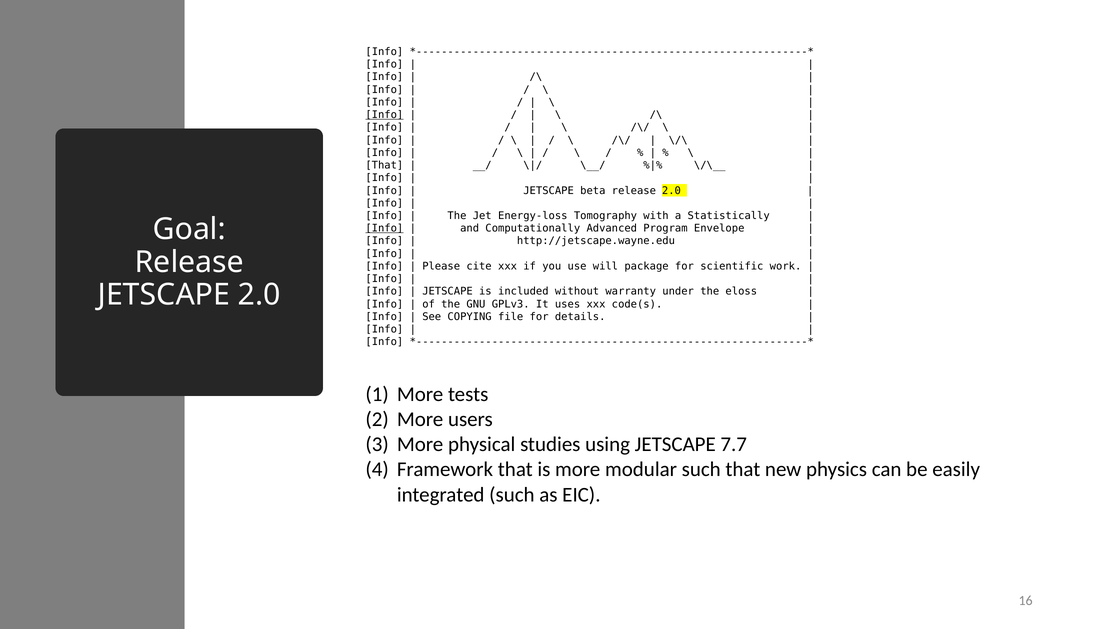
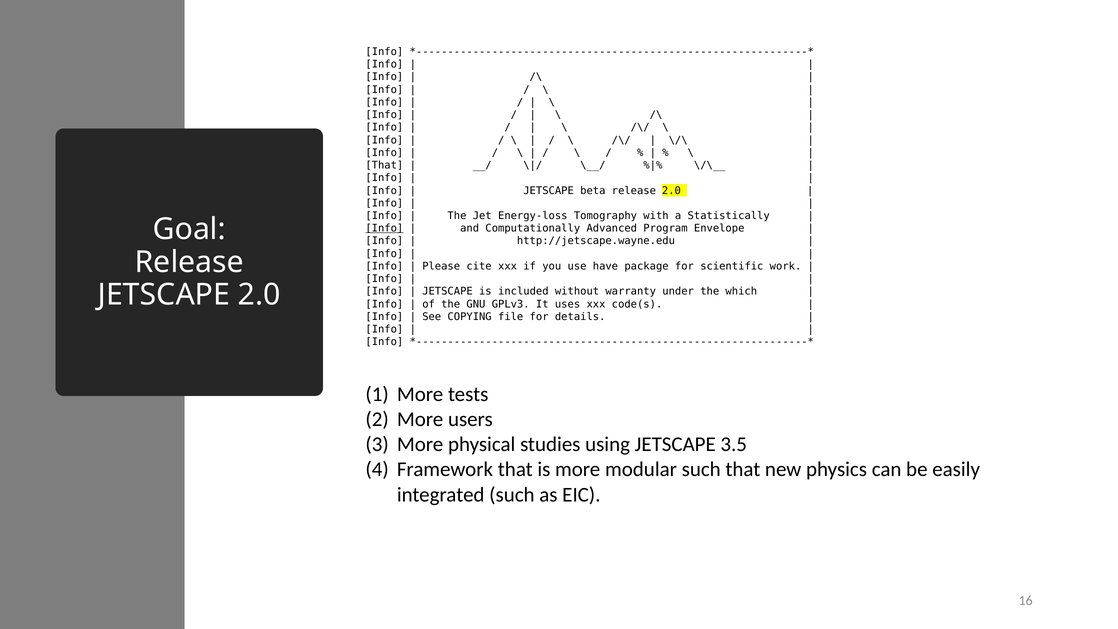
Info at (384, 115) underline: present -> none
will: will -> have
eloss: eloss -> which
7.7: 7.7 -> 3.5
